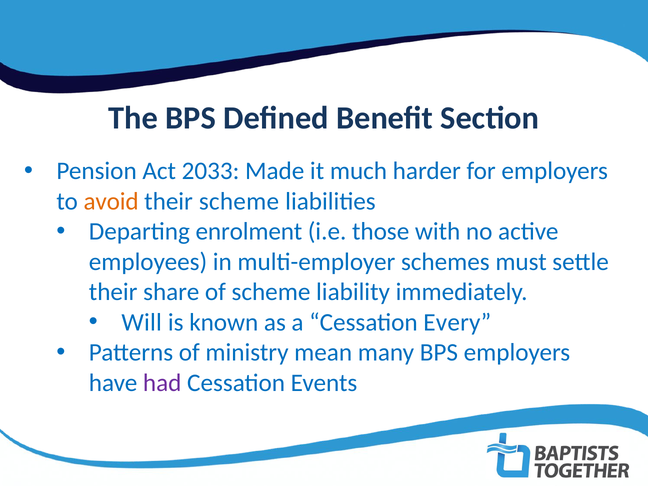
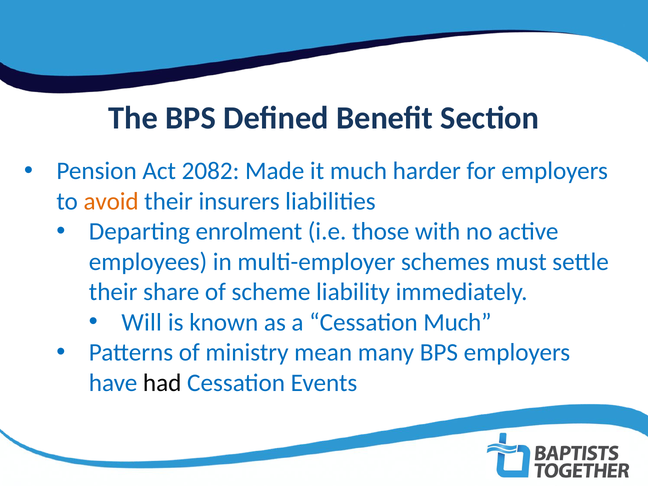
2033: 2033 -> 2082
their scheme: scheme -> insurers
Cessation Every: Every -> Much
had colour: purple -> black
